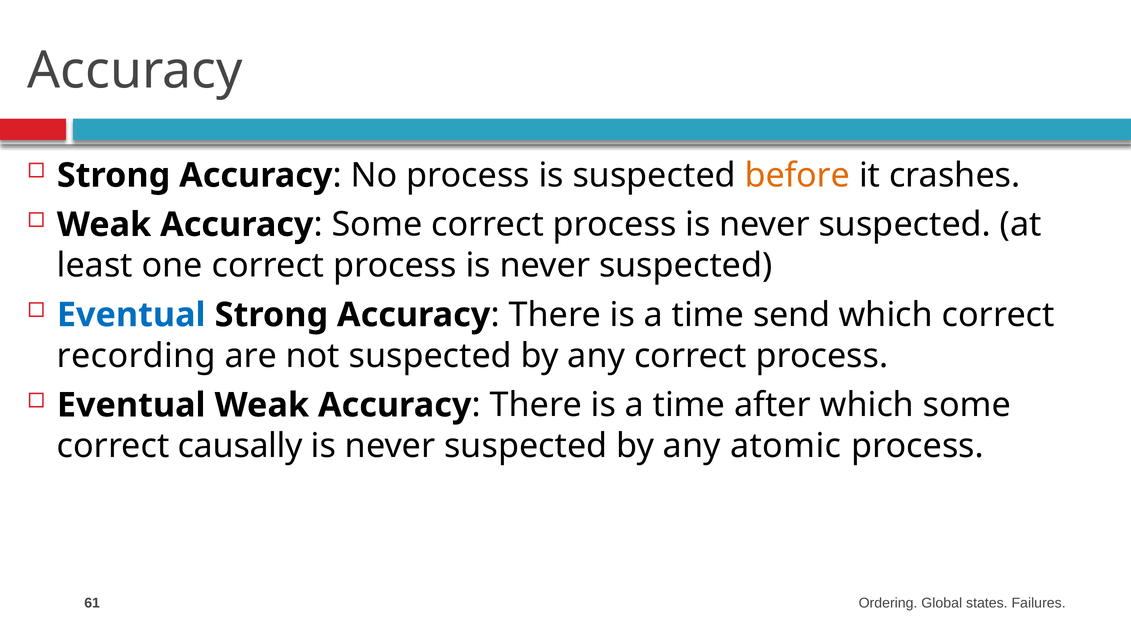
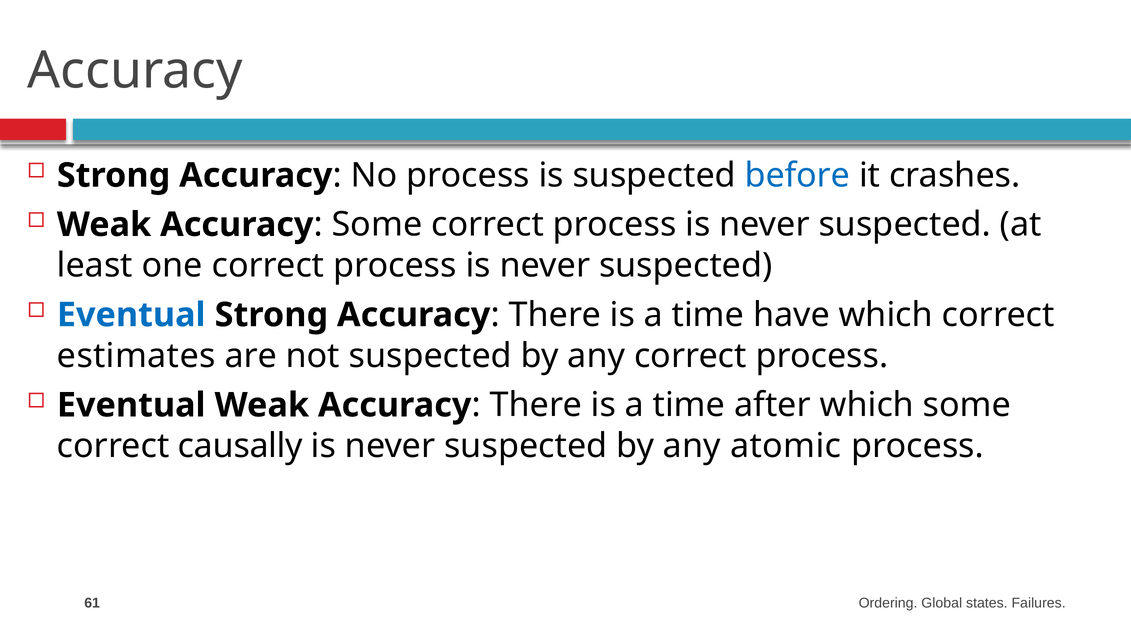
before colour: orange -> blue
send: send -> have
recording: recording -> estimates
